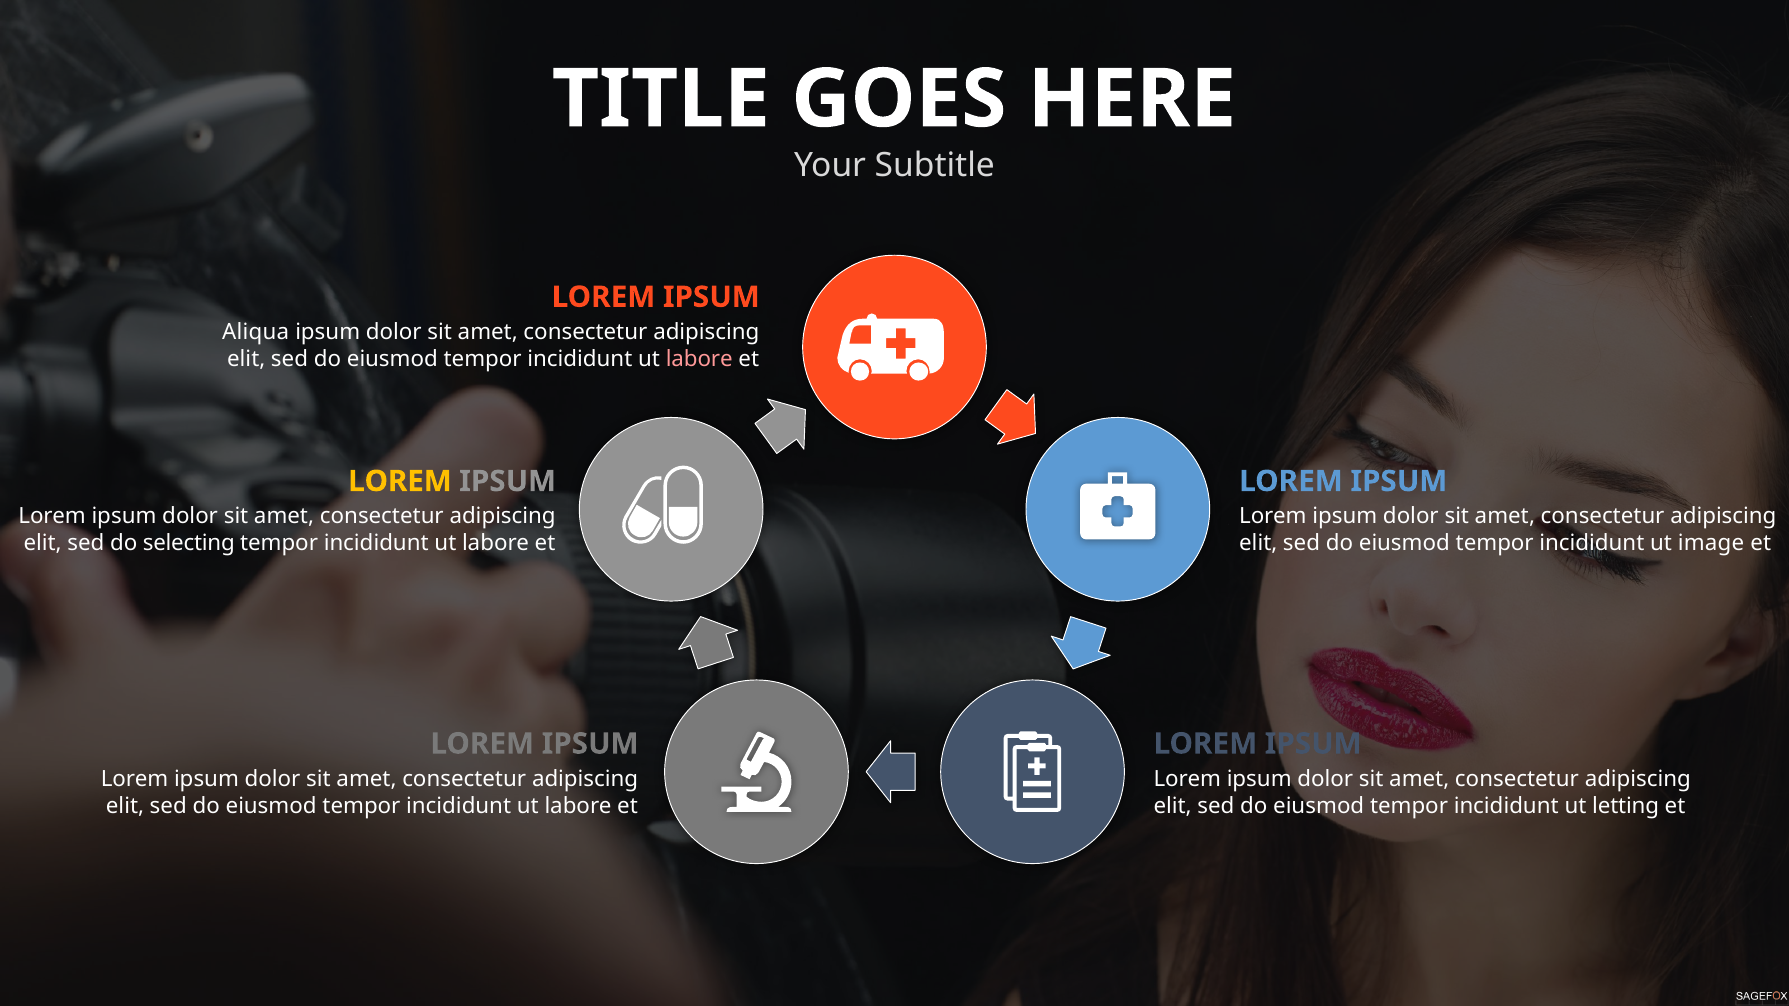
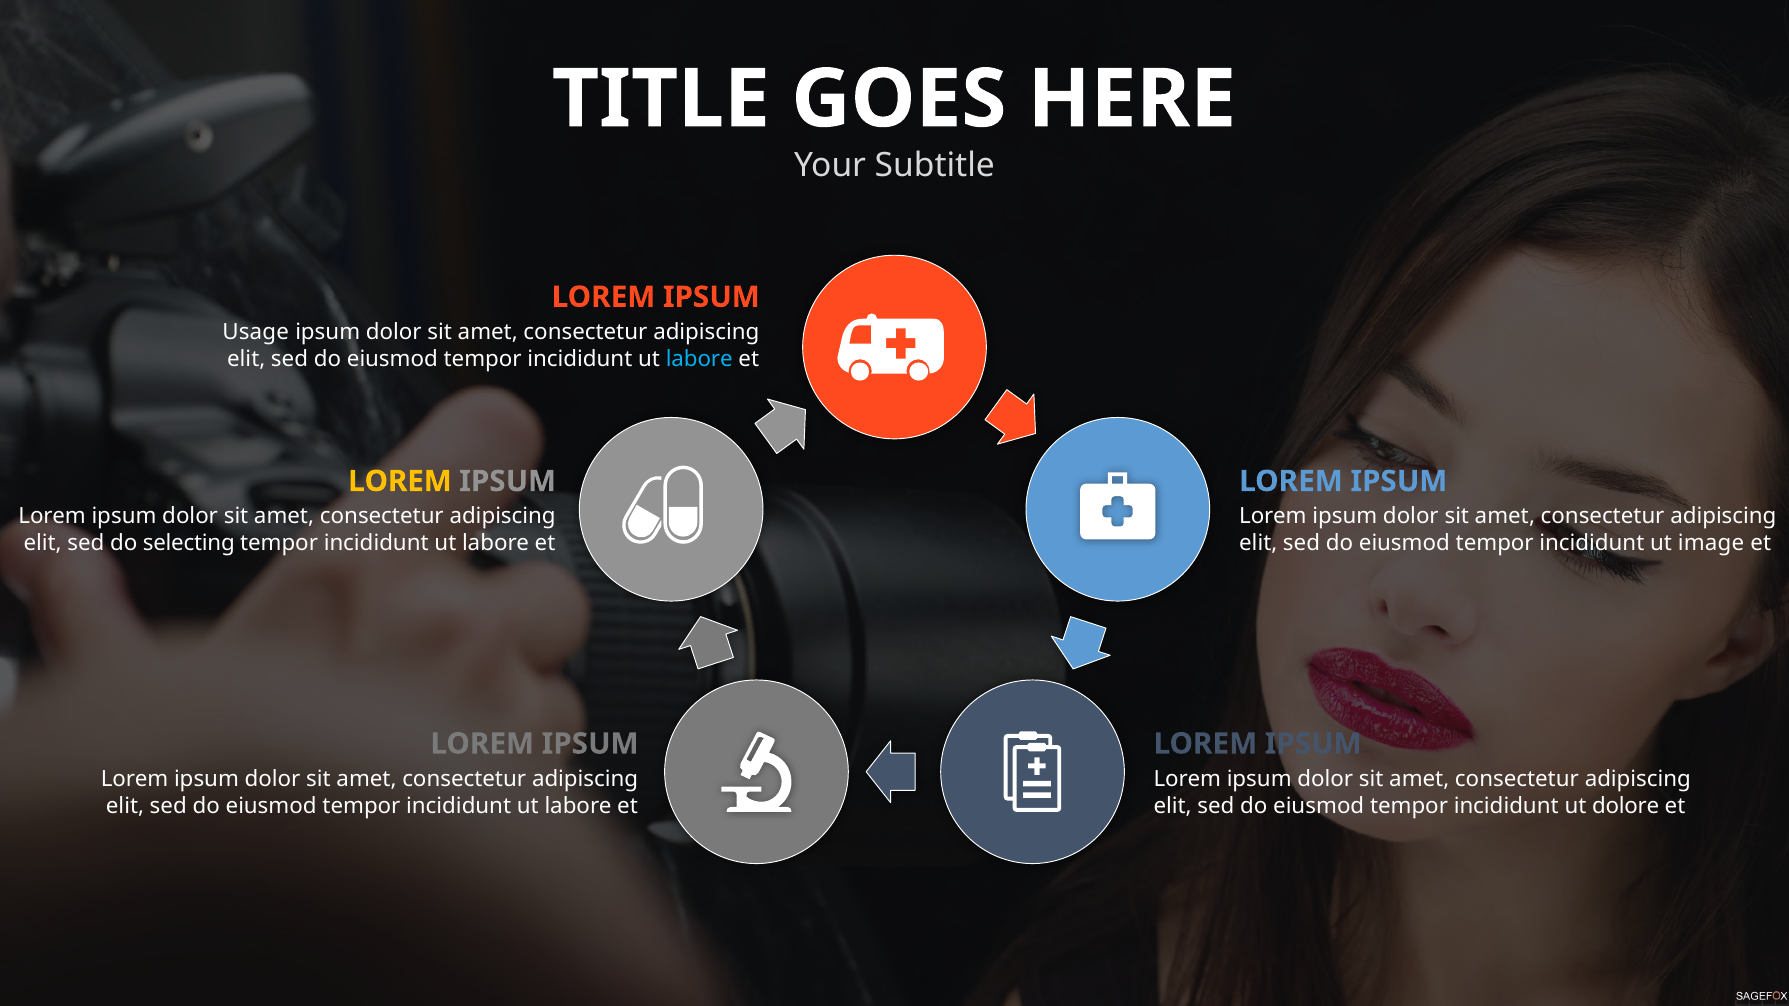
Aliqua: Aliqua -> Usage
labore at (699, 359) colour: pink -> light blue
letting: letting -> dolore
